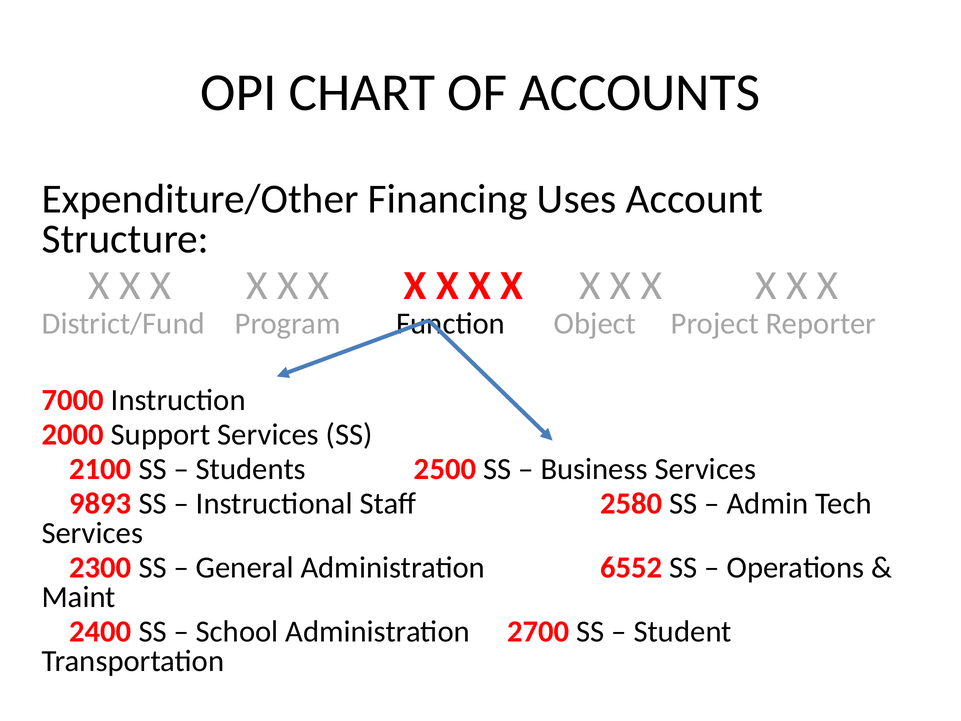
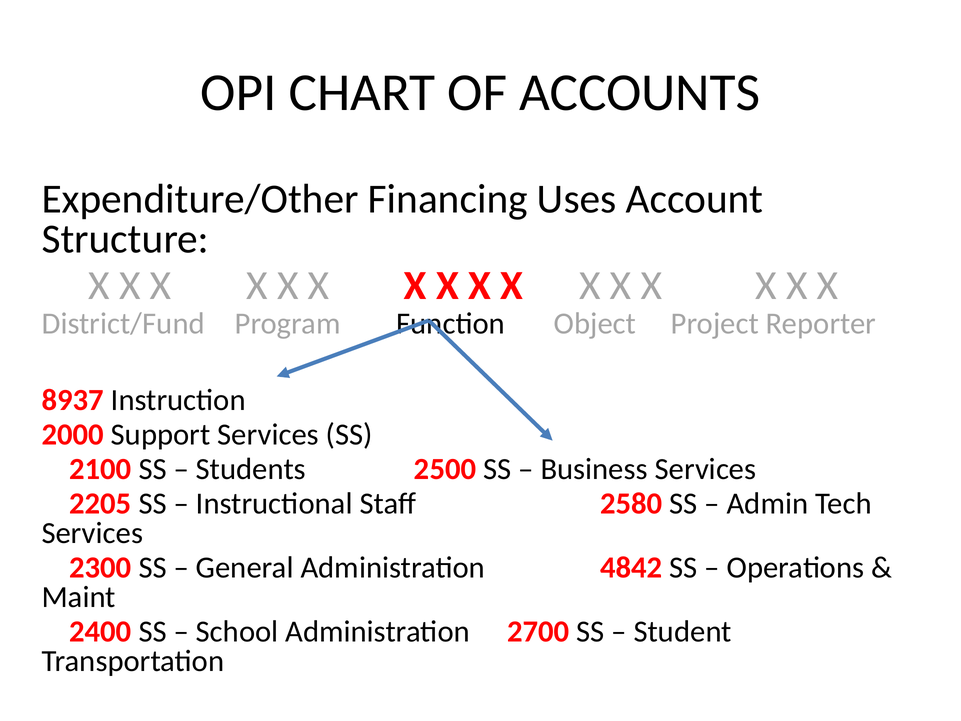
7000: 7000 -> 8937
9893: 9893 -> 2205
6552: 6552 -> 4842
